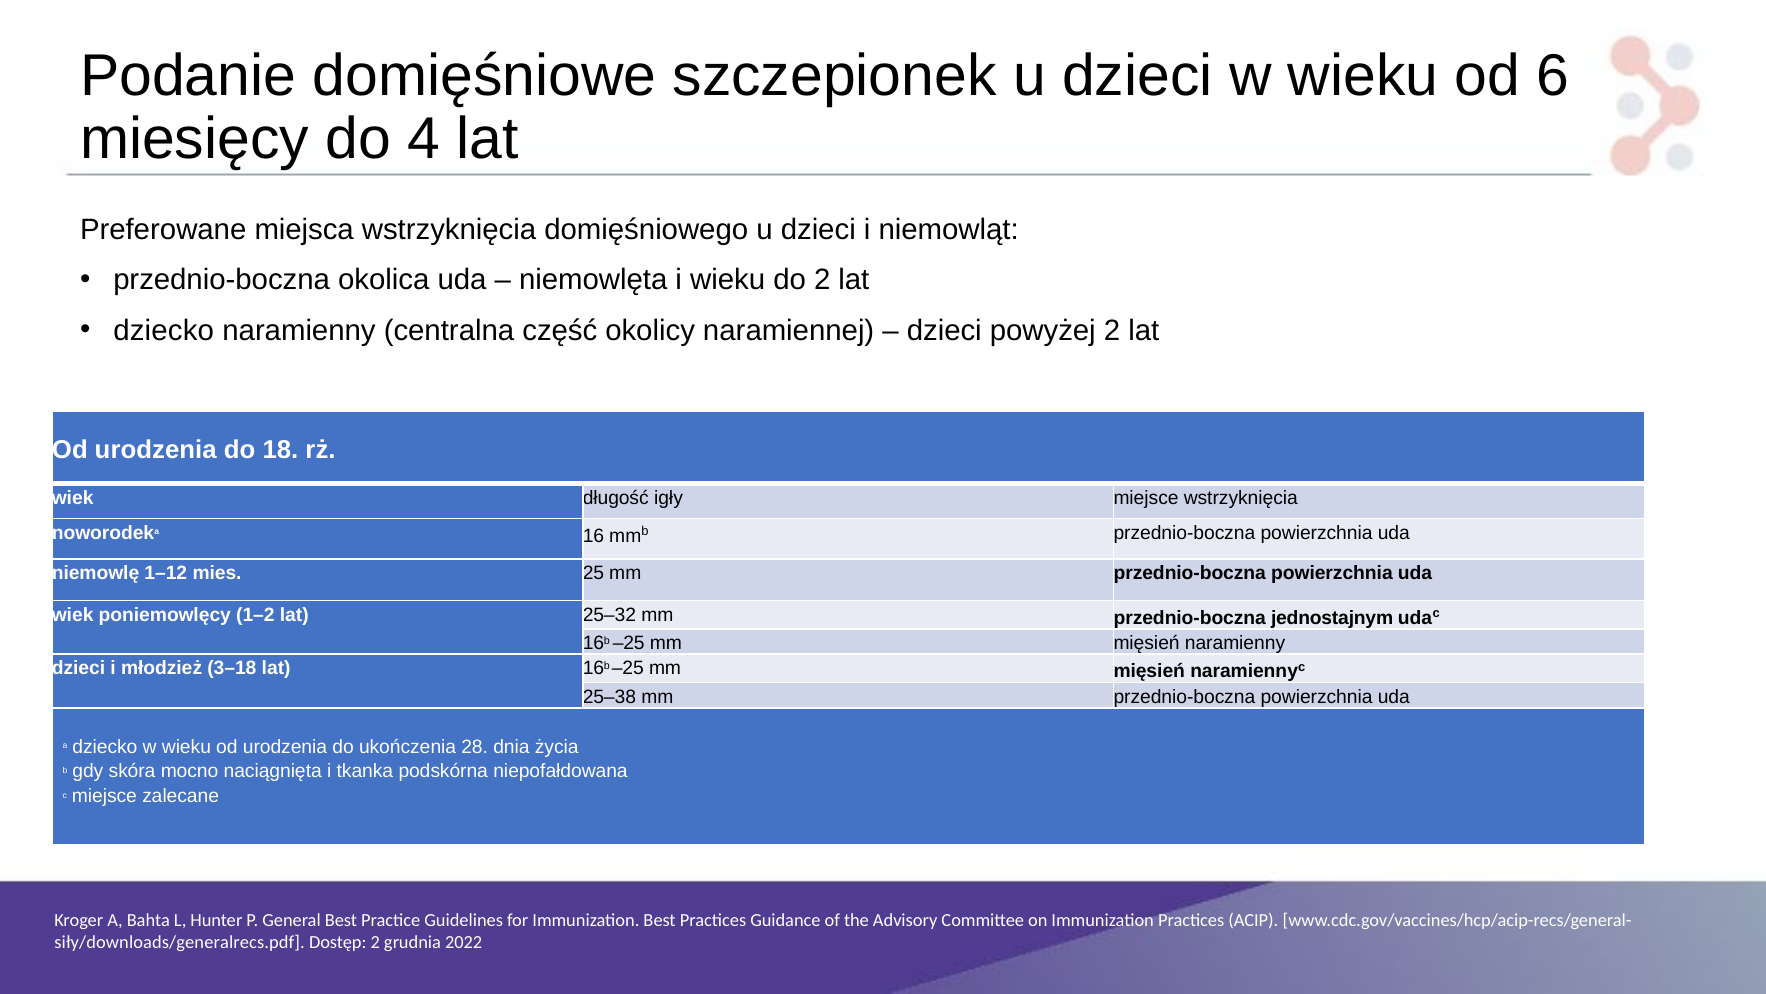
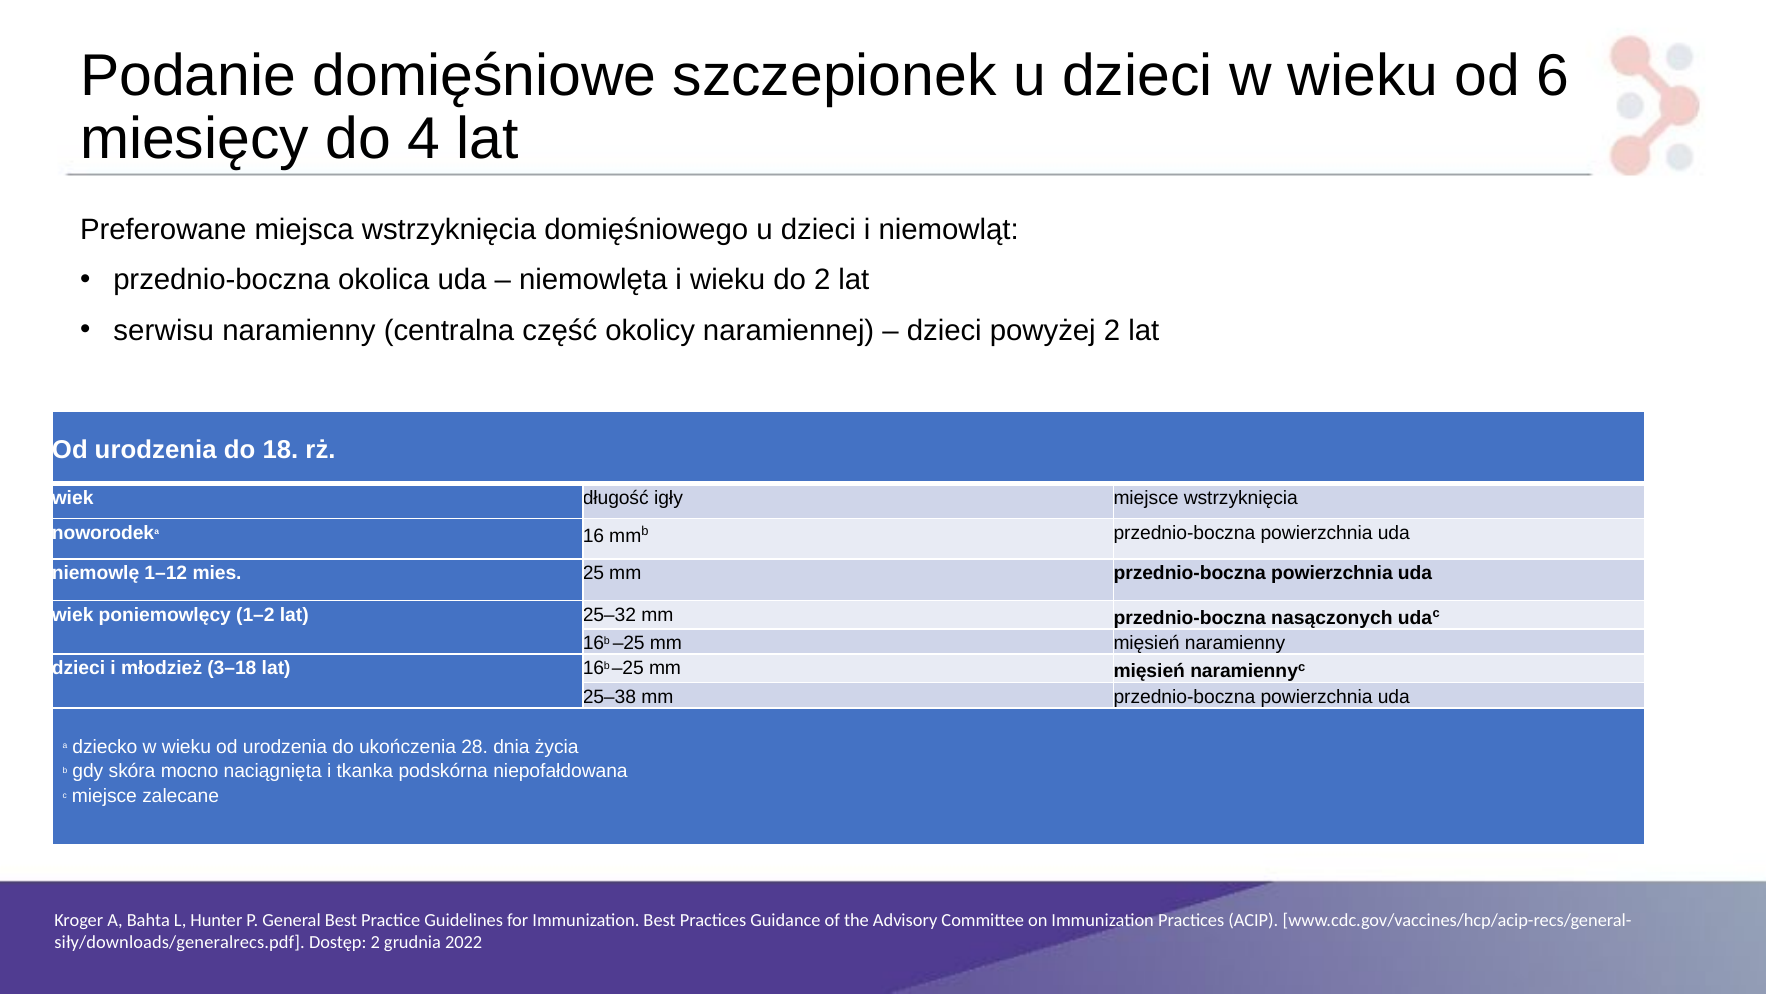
dziecko at (164, 330): dziecko -> serwisu
jednostajnym: jednostajnym -> nasączonych
